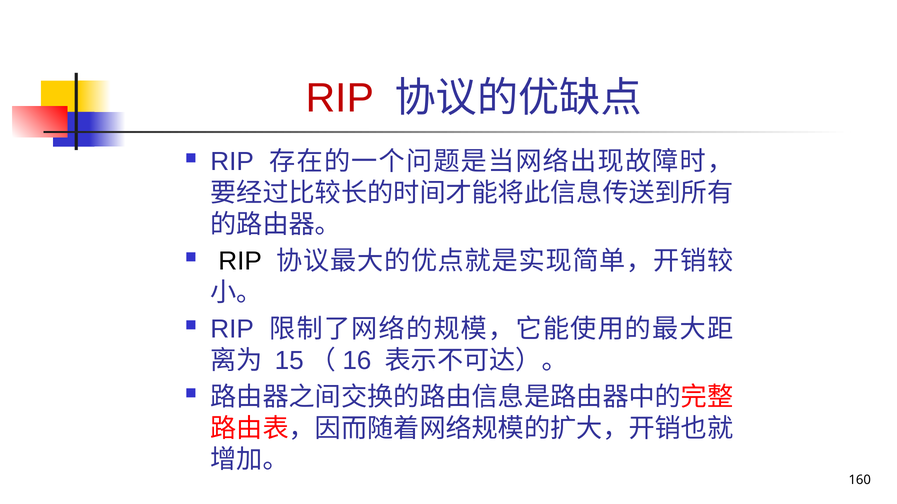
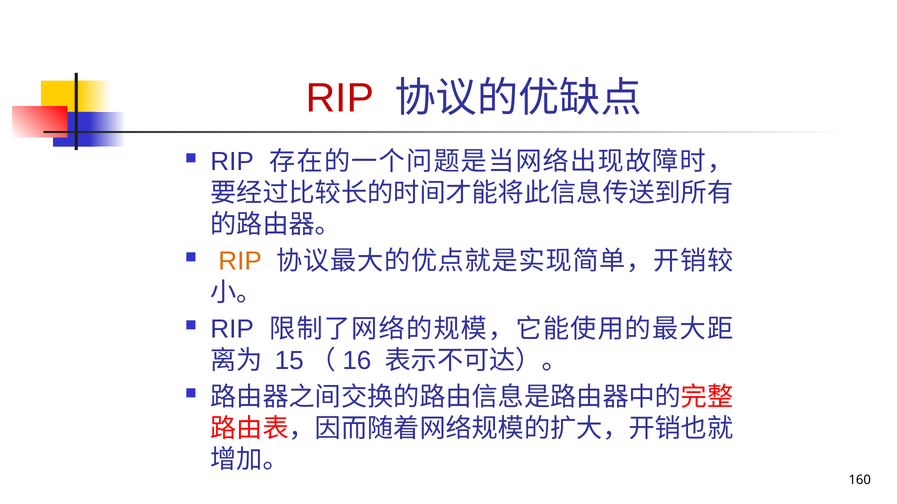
RIP at (240, 261) colour: black -> orange
